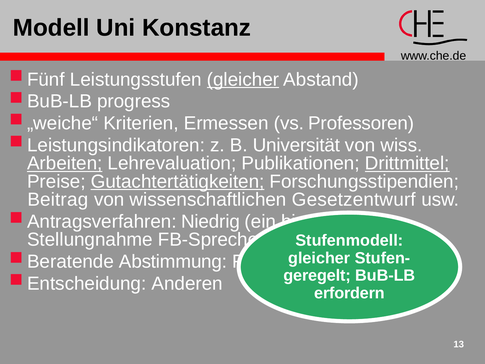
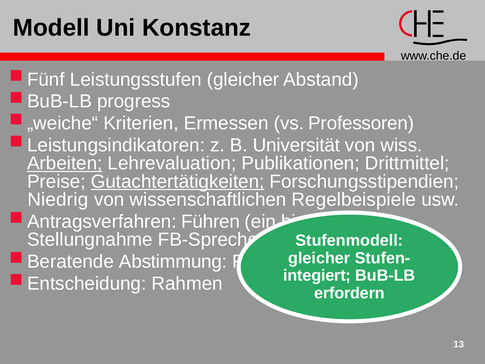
gleicher at (243, 79) underline: present -> none
Drittmittel underline: present -> none
Beitrag: Beitrag -> Niedrig
Gesetzentwurf: Gesetzentwurf -> Regelbeispiele
Niedrig: Niedrig -> Führen
geregelt: geregelt -> integiert
Anderen: Anderen -> Rahmen
